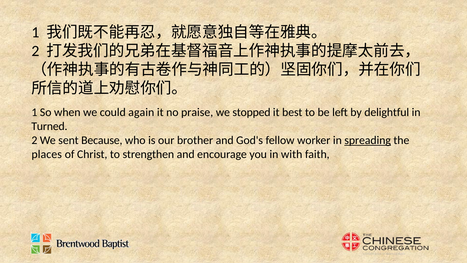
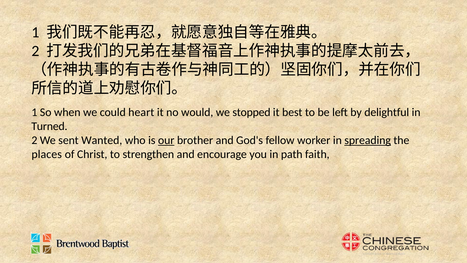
again: again -> heart
praise: praise -> would
Because: Because -> Wanted
our underline: none -> present
with: with -> path
